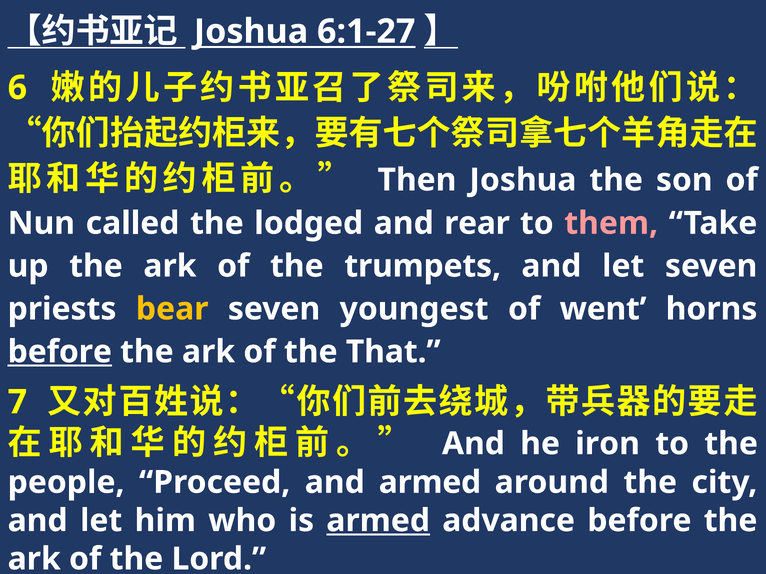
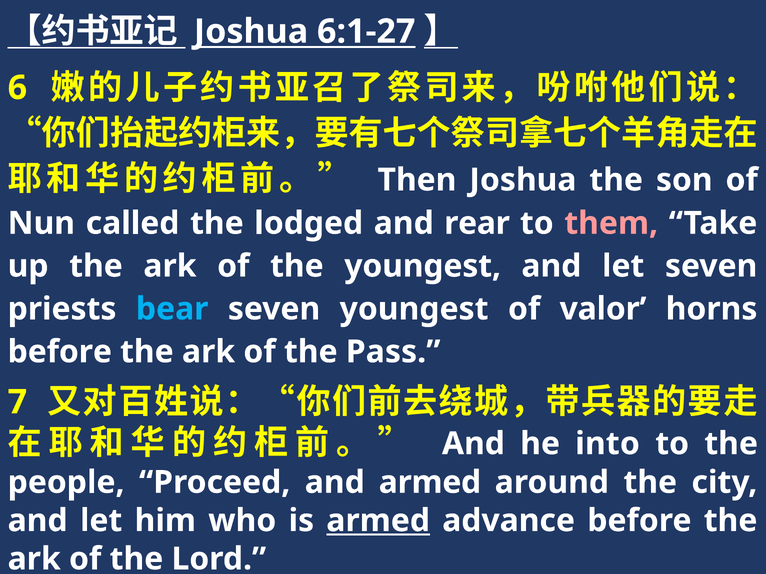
the trumpets: trumpets -> youngest
bear colour: yellow -> light blue
went: went -> valor
before at (60, 352) underline: present -> none
That: That -> Pass
iron: iron -> into
